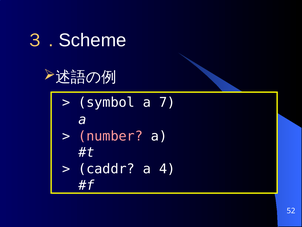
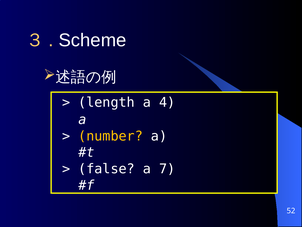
symbol: symbol -> length
7: 7 -> 4
number colour: pink -> yellow
caddr: caddr -> false
4: 4 -> 7
